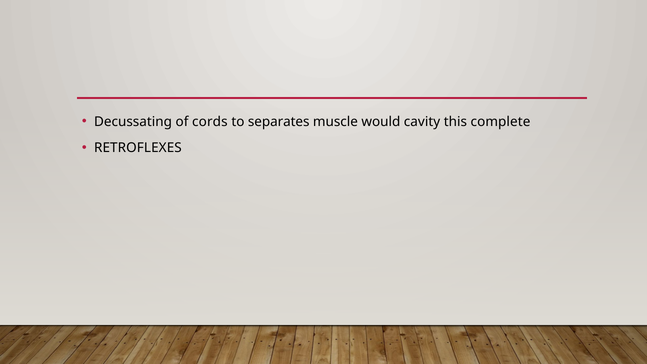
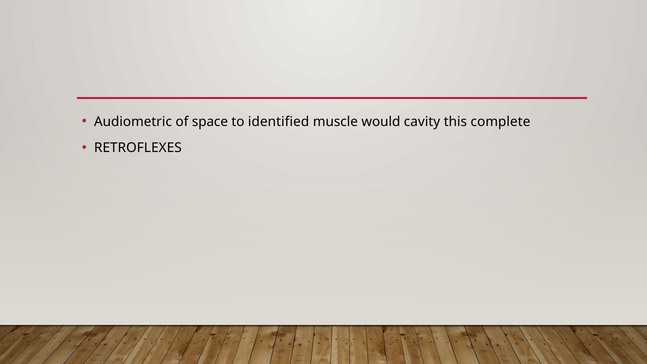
Decussating: Decussating -> Audiometric
cords: cords -> space
separates: separates -> identified
